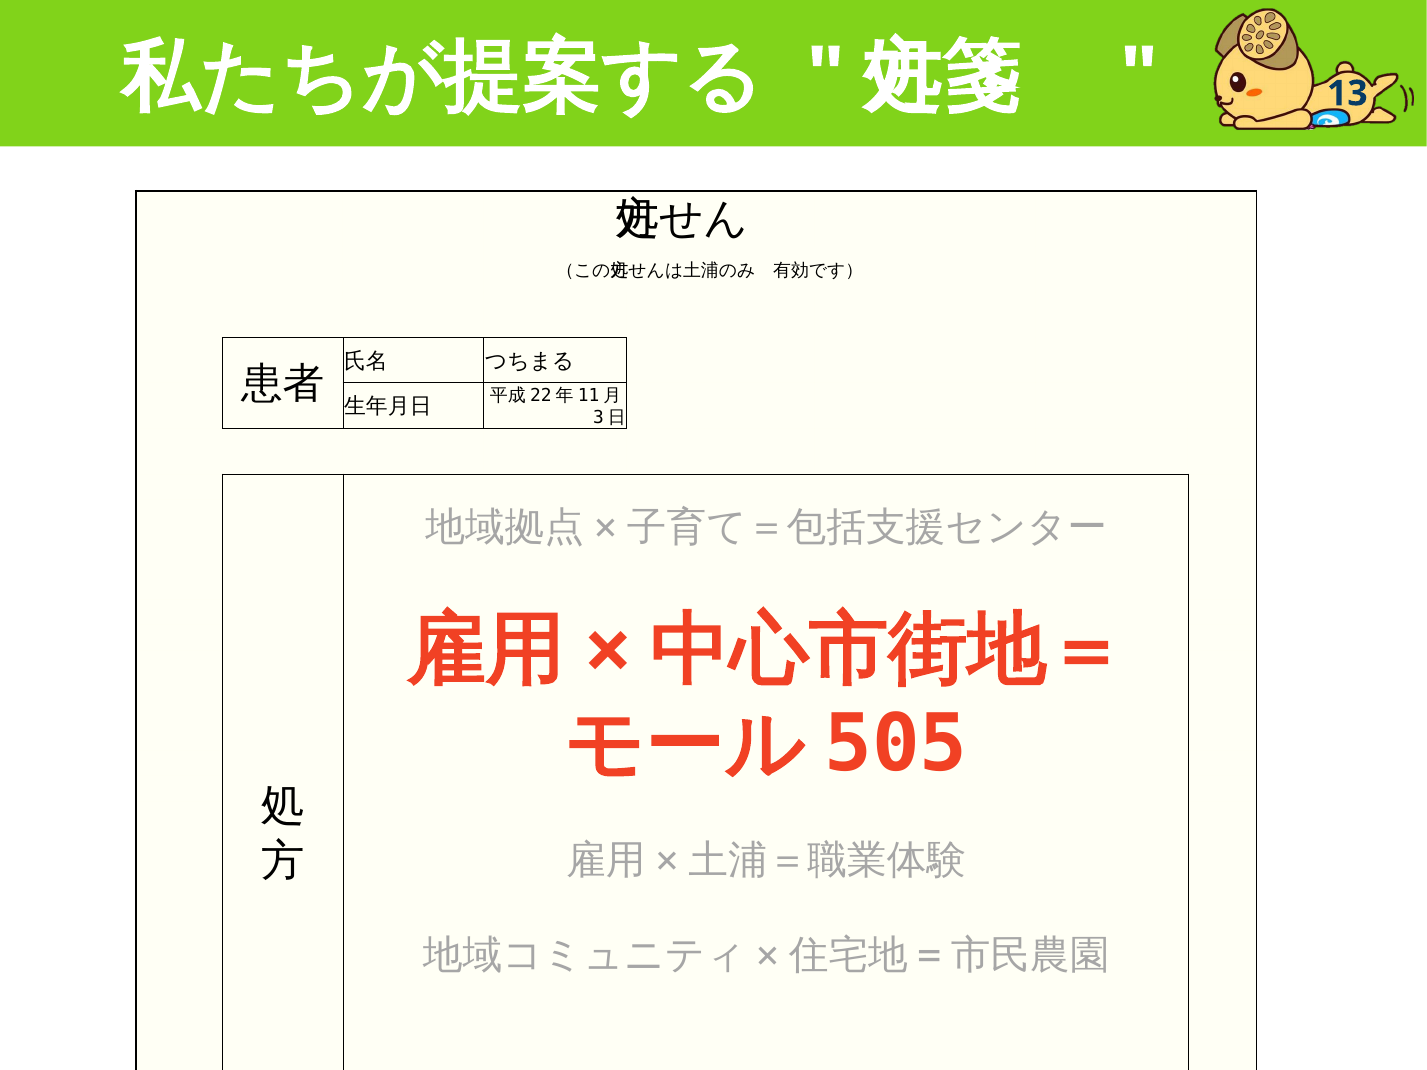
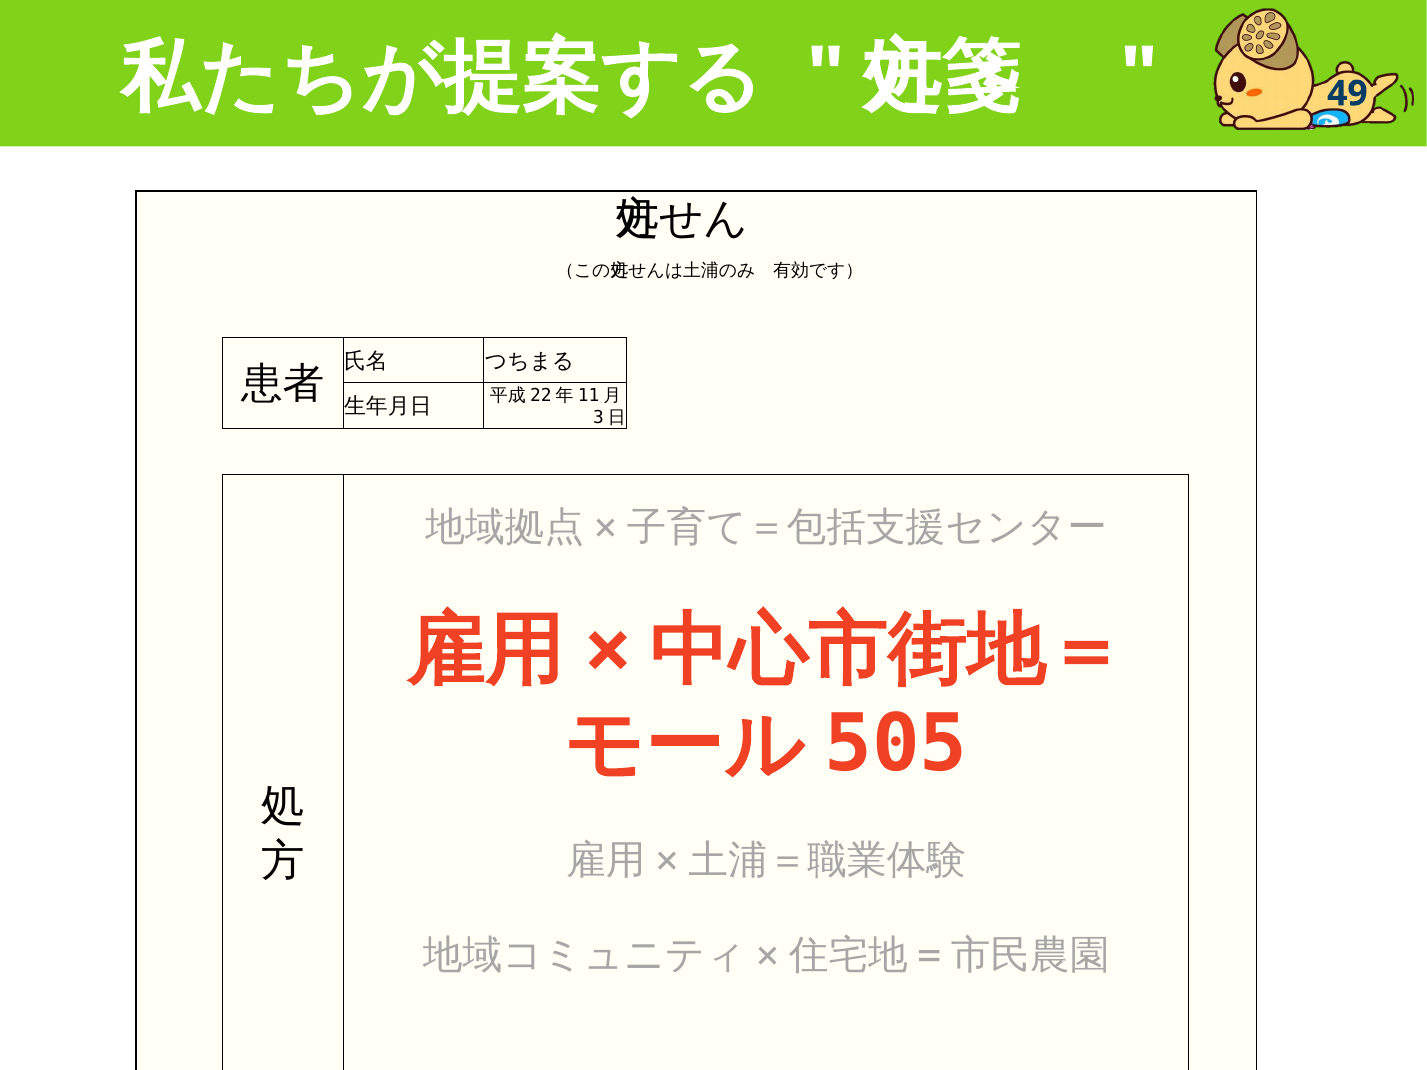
13: 13 -> 49
